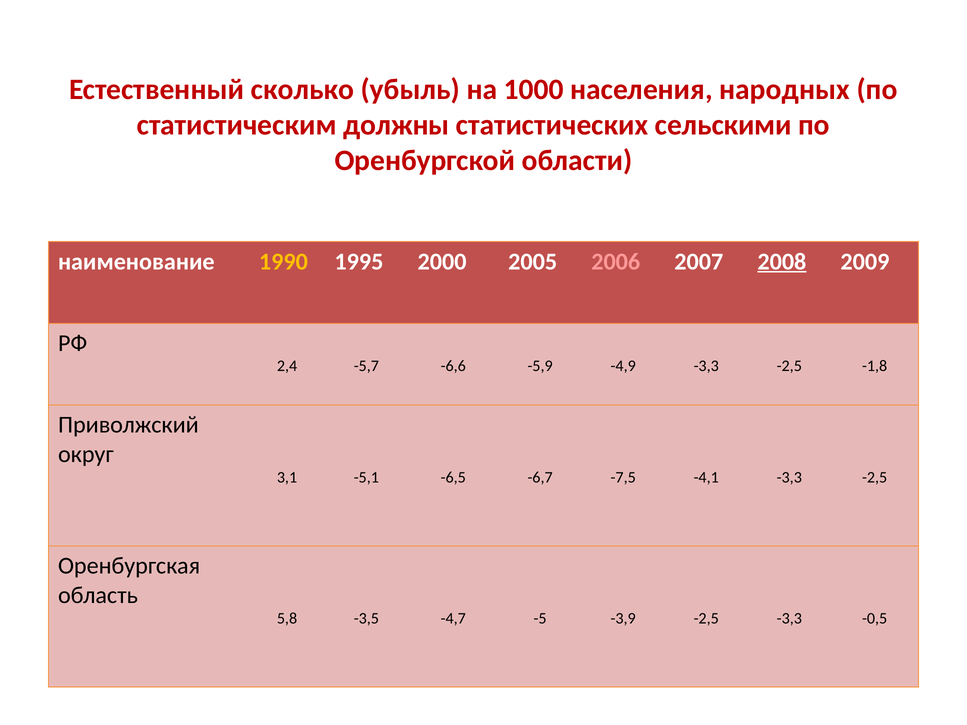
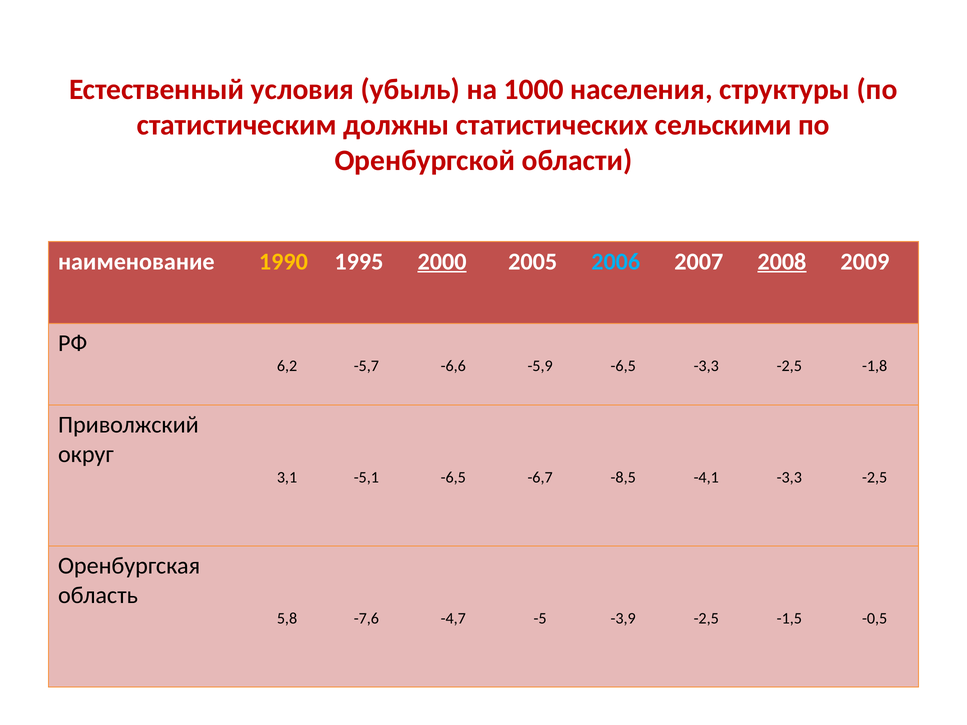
сколько: сколько -> условия
народных: народных -> структуры
2000 underline: none -> present
2006 colour: pink -> light blue
2,4: 2,4 -> 6,2
-5,9 -4,9: -4,9 -> -6,5
-7,5: -7,5 -> -8,5
-3,5: -3,5 -> -7,6
-2,5 -3,3: -3,3 -> -1,5
